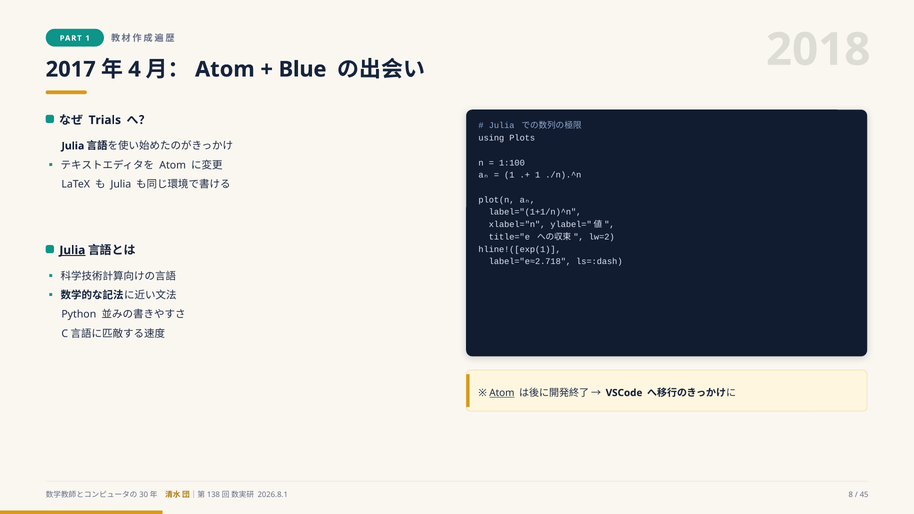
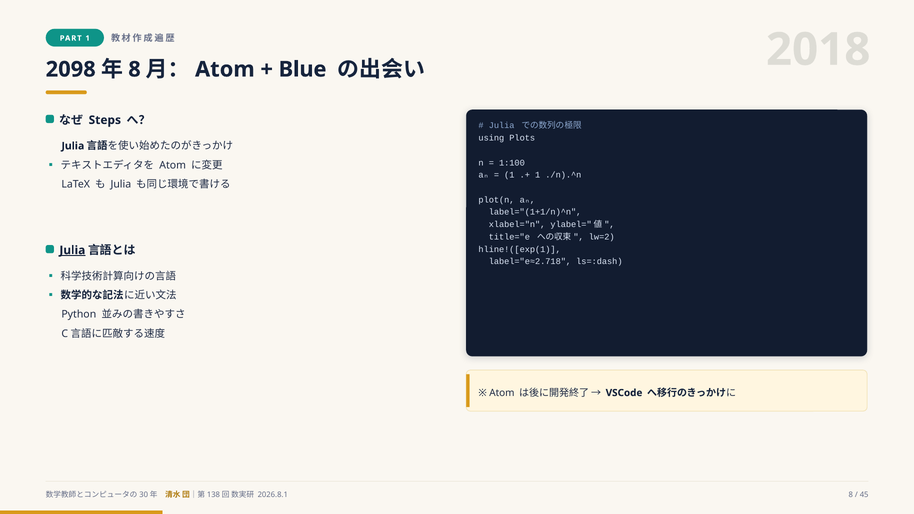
2017: 2017 -> 2098
4 at (135, 69): 4 -> 8
Trials: Trials -> Steps
Atom at (502, 393) underline: present -> none
